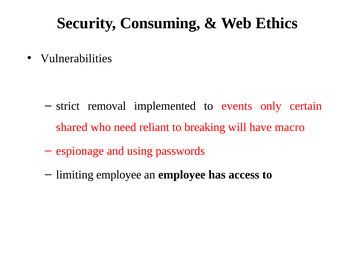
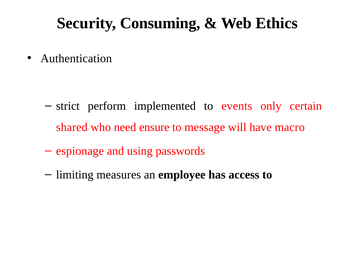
Vulnerabilities: Vulnerabilities -> Authentication
removal: removal -> perform
reliant: reliant -> ensure
breaking: breaking -> message
limiting employee: employee -> measures
